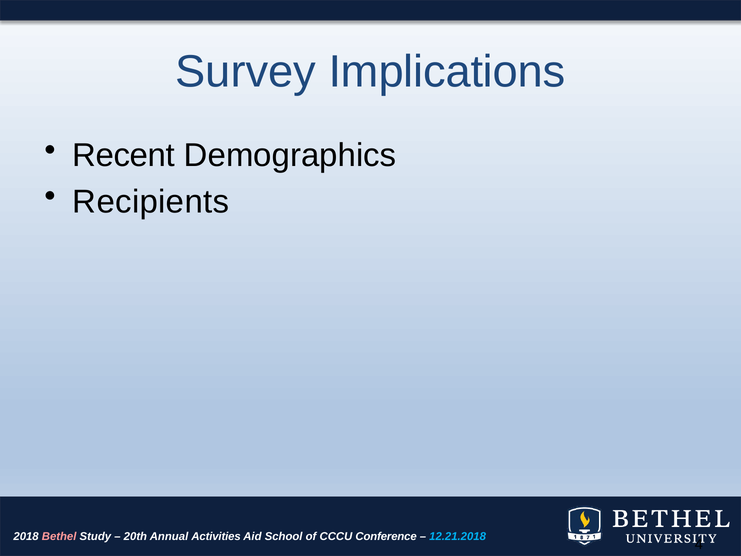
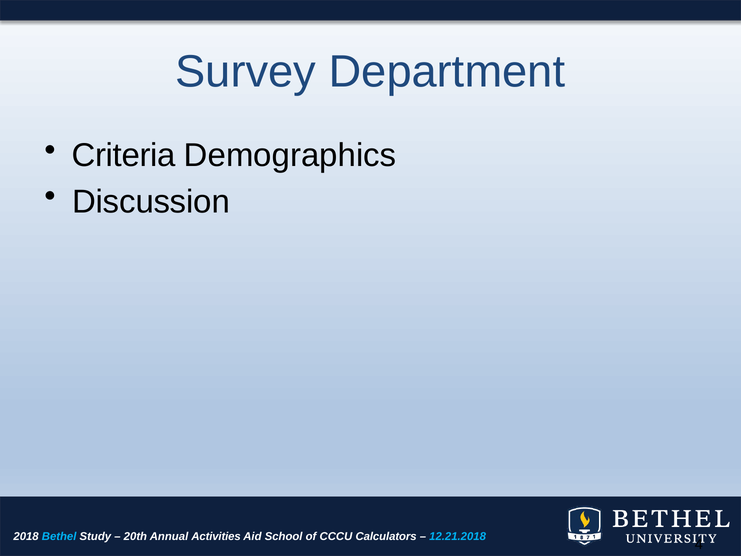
Implications: Implications -> Department
Recent: Recent -> Criteria
Recipients: Recipients -> Discussion
Bethel colour: pink -> light blue
Conference: Conference -> Calculators
